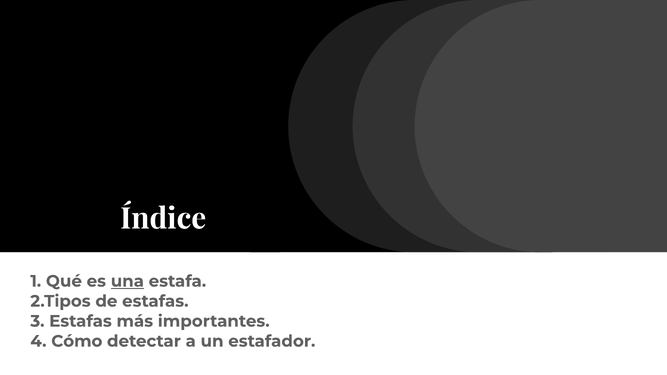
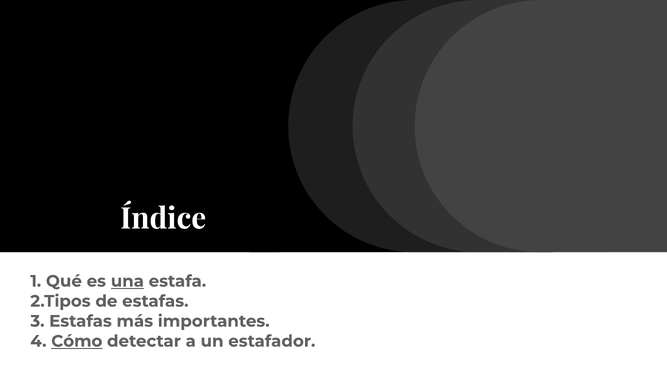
Cómo underline: none -> present
